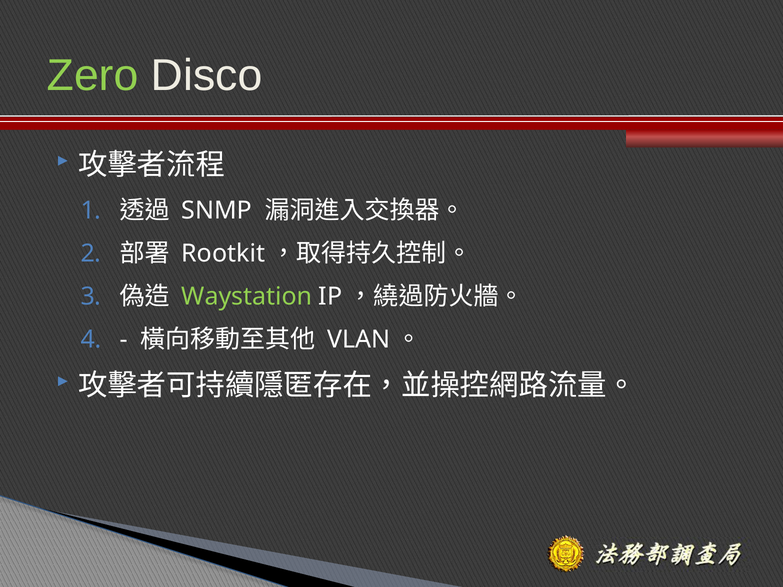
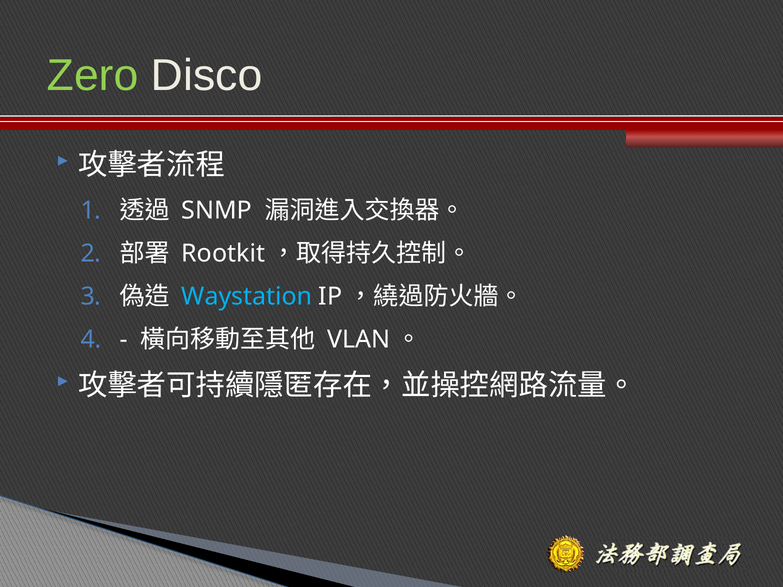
Waystation colour: light green -> light blue
